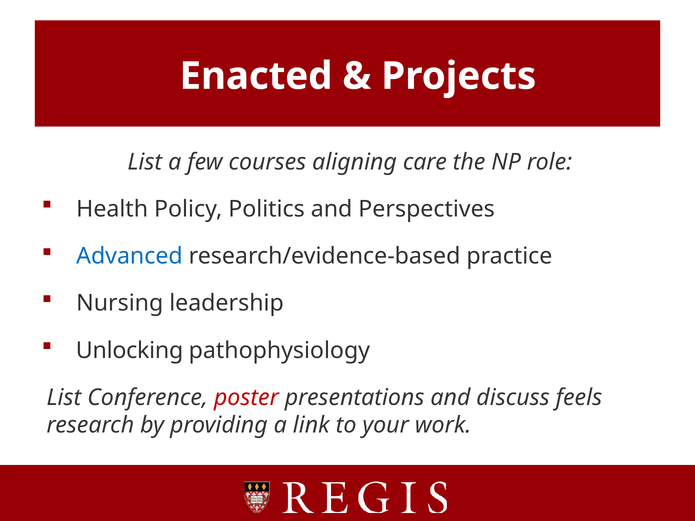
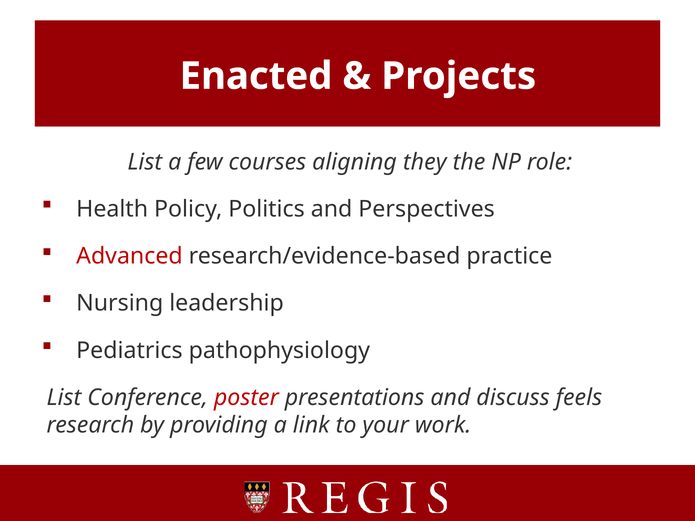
care: care -> they
Advanced colour: blue -> red
Unlocking: Unlocking -> Pediatrics
